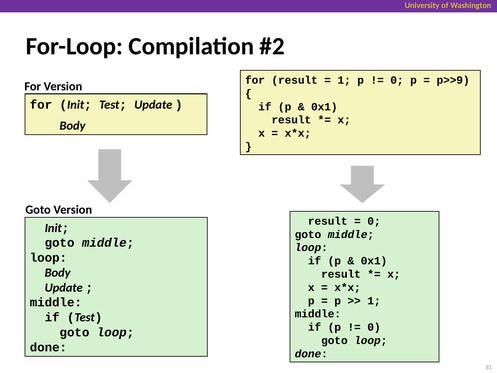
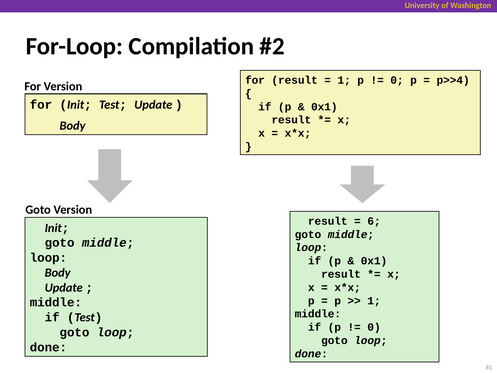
p>>9: p>>9 -> p>>4
0 at (374, 221): 0 -> 6
